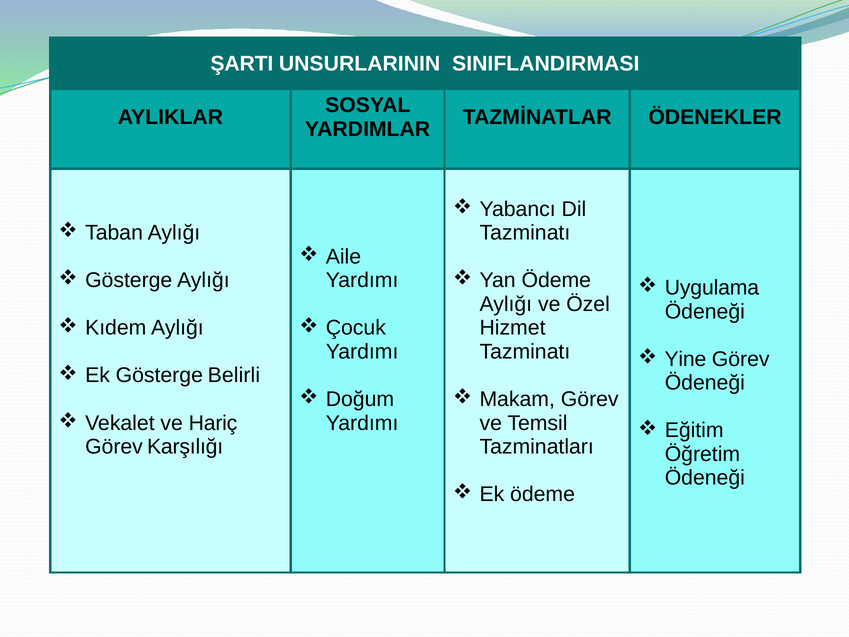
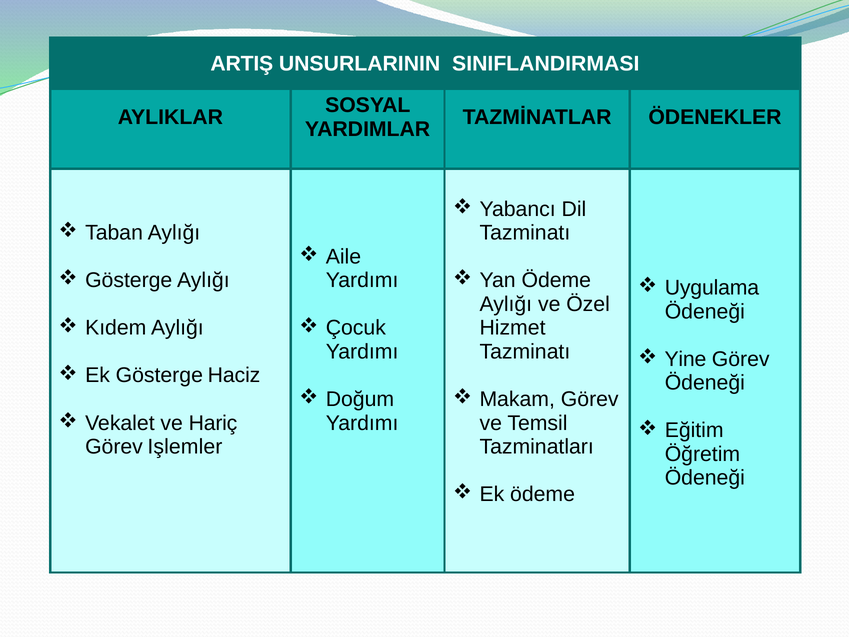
ŞARTI: ŞARTI -> ARTIŞ
Belirli: Belirli -> Haciz
Karşılığı: Karşılığı -> Işlemler
